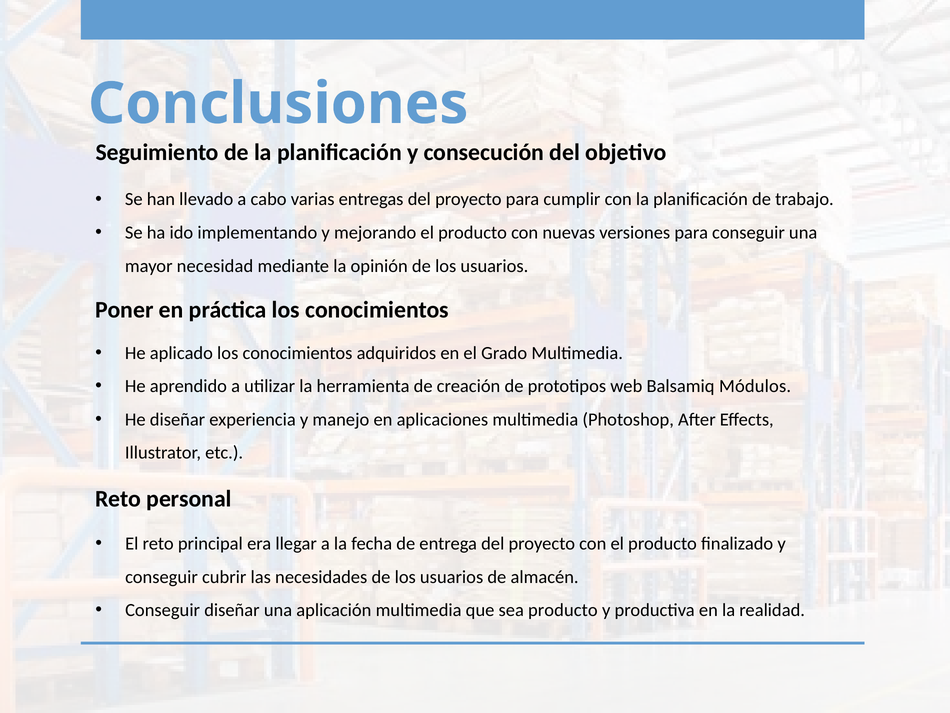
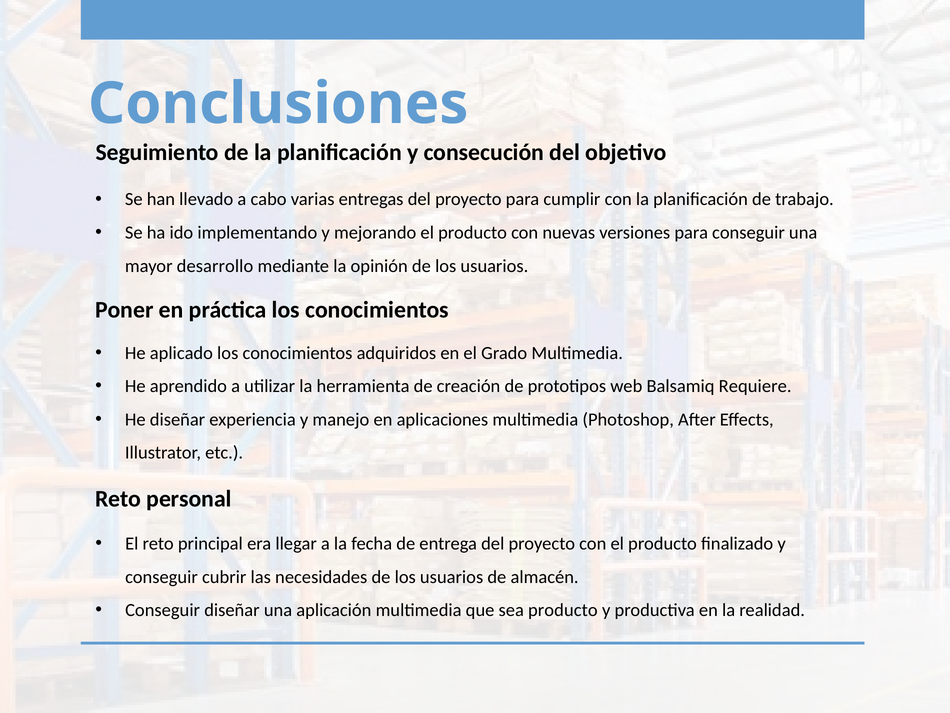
necesidad: necesidad -> desarrollo
Módulos: Módulos -> Requiere
